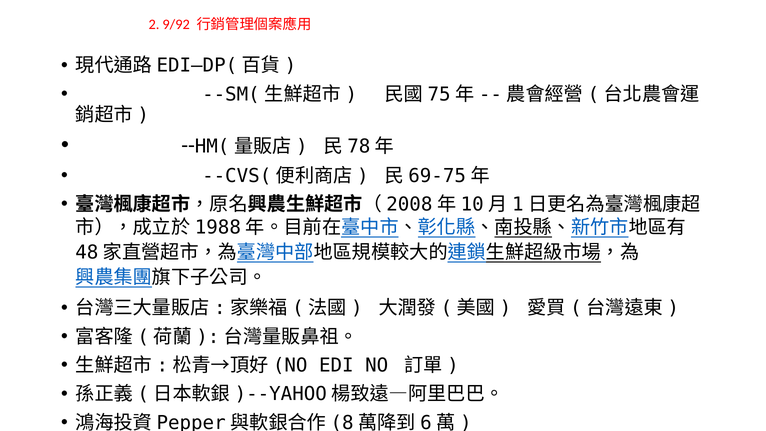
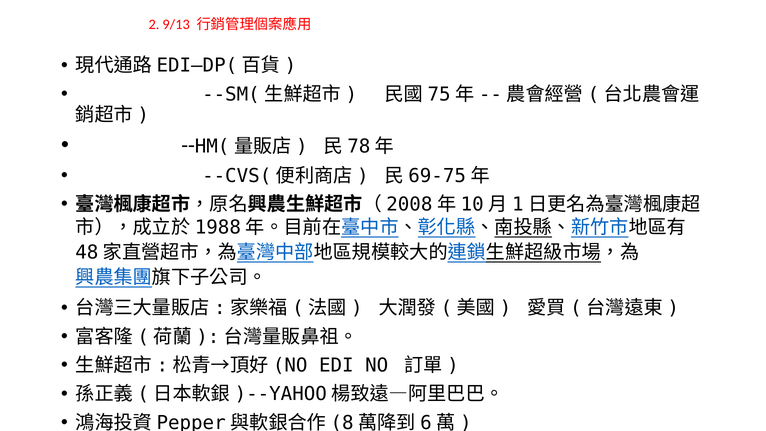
9/92: 9/92 -> 9/13
